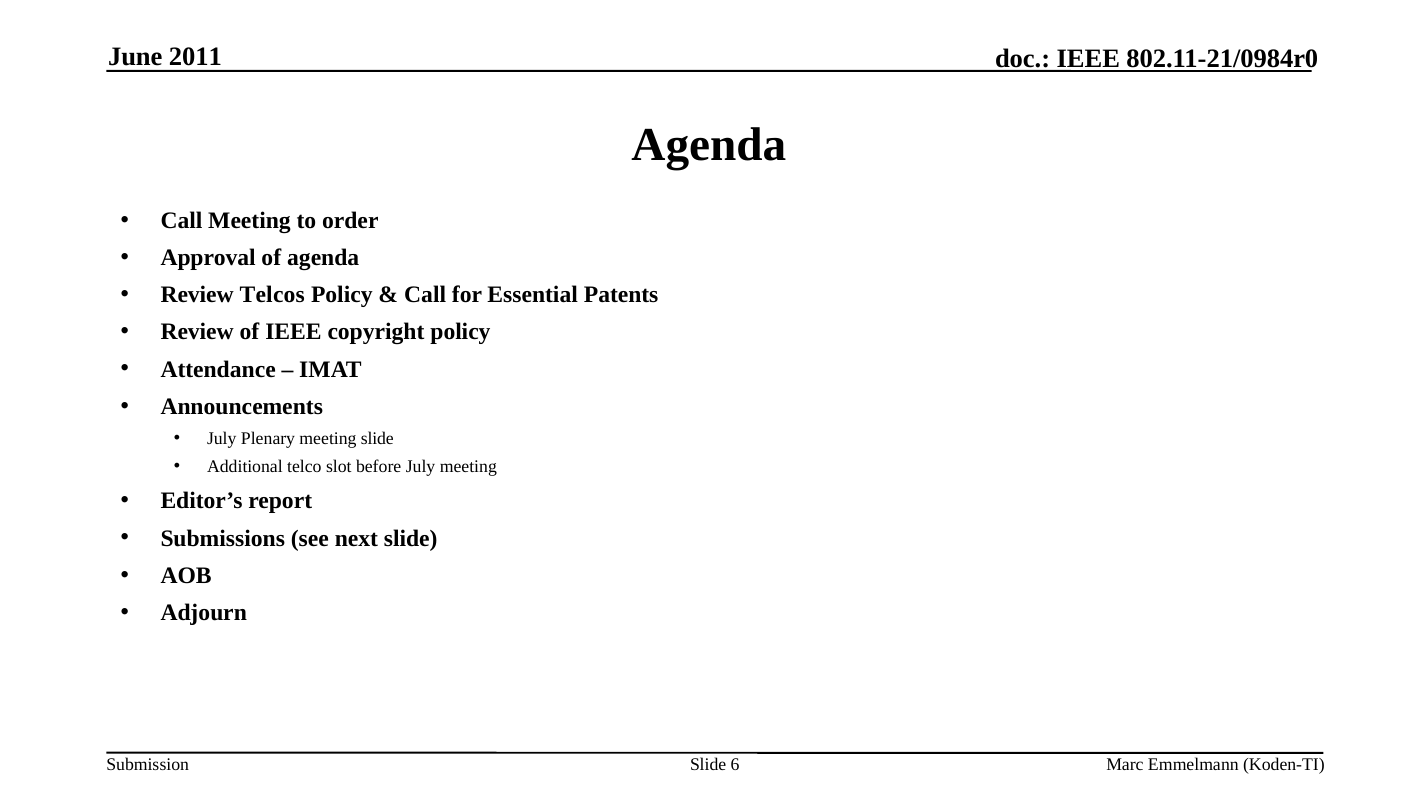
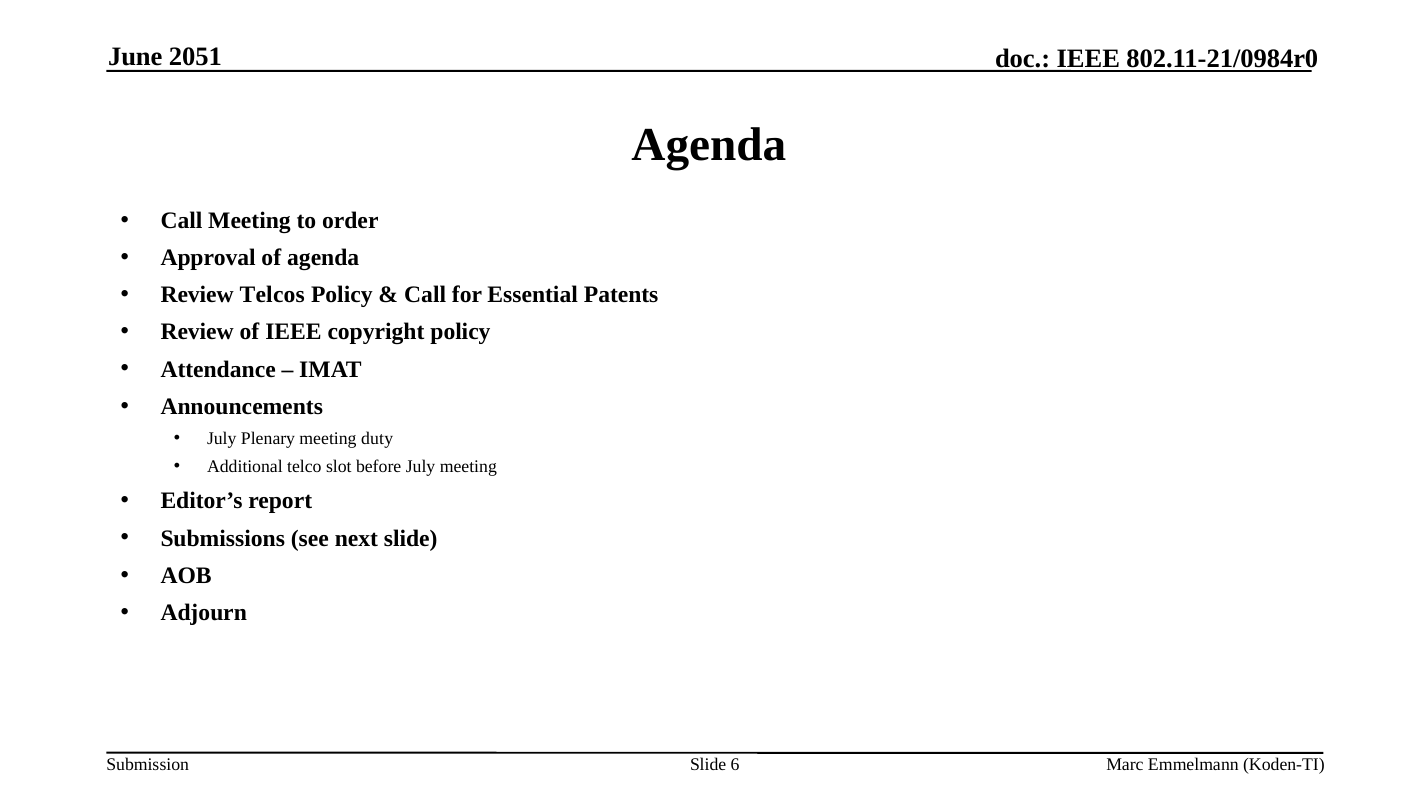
2011: 2011 -> 2051
meeting slide: slide -> duty
